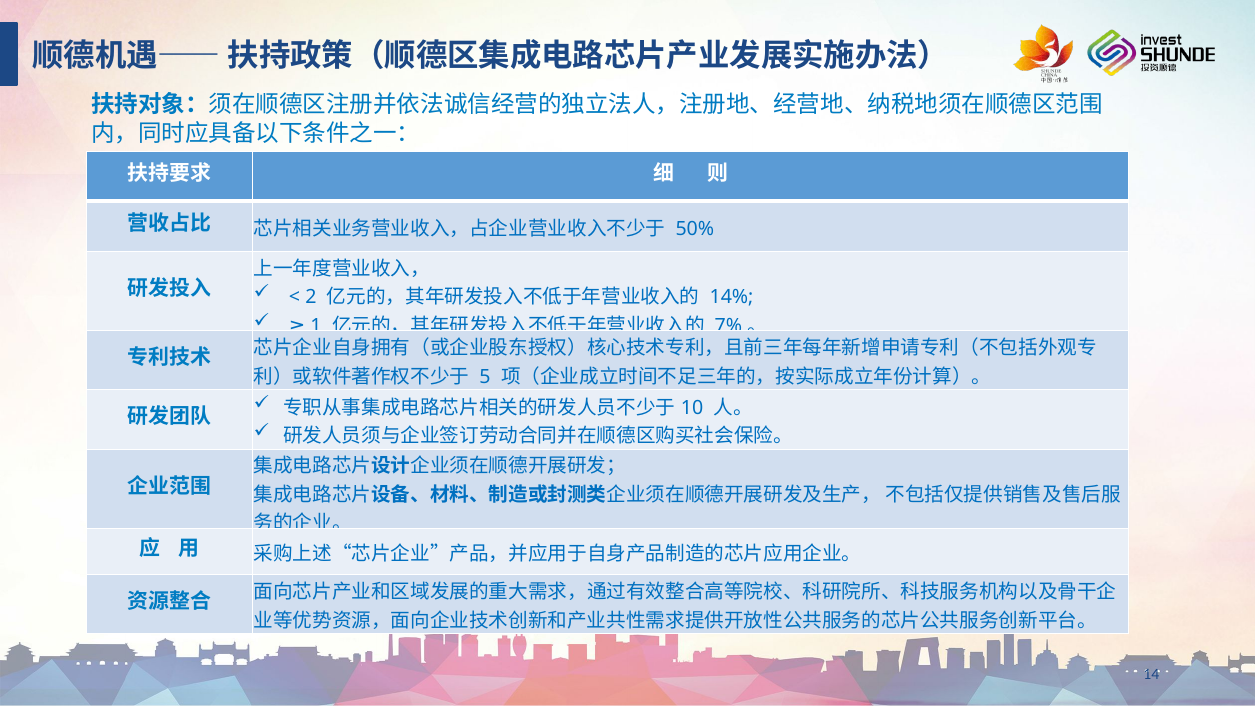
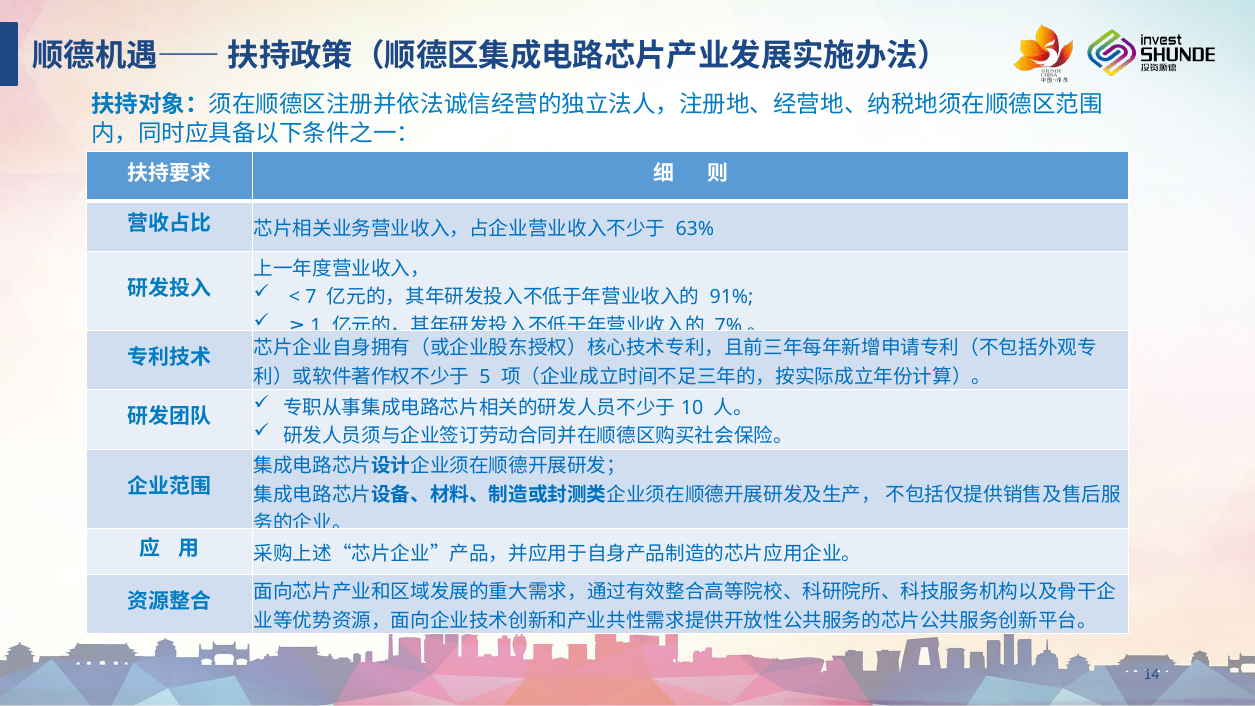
50%: 50% -> 63%
2: 2 -> 7
14%: 14% -> 91%
